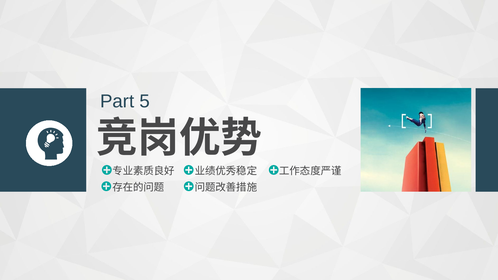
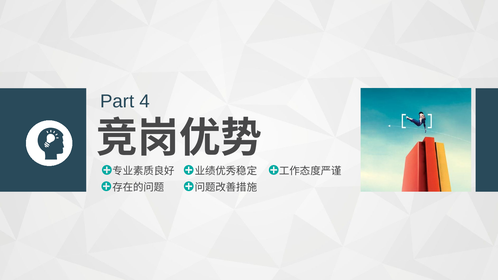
5: 5 -> 4
